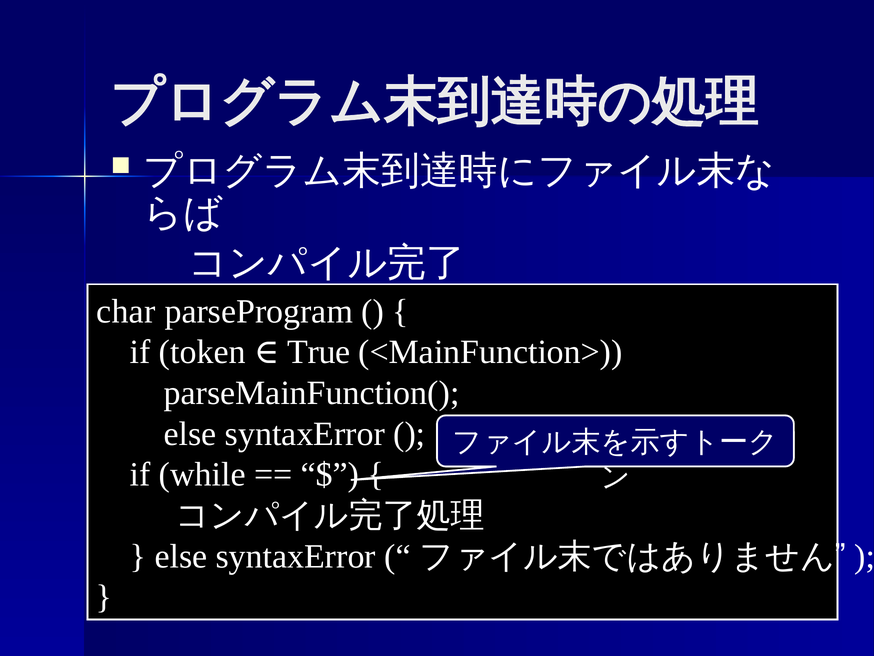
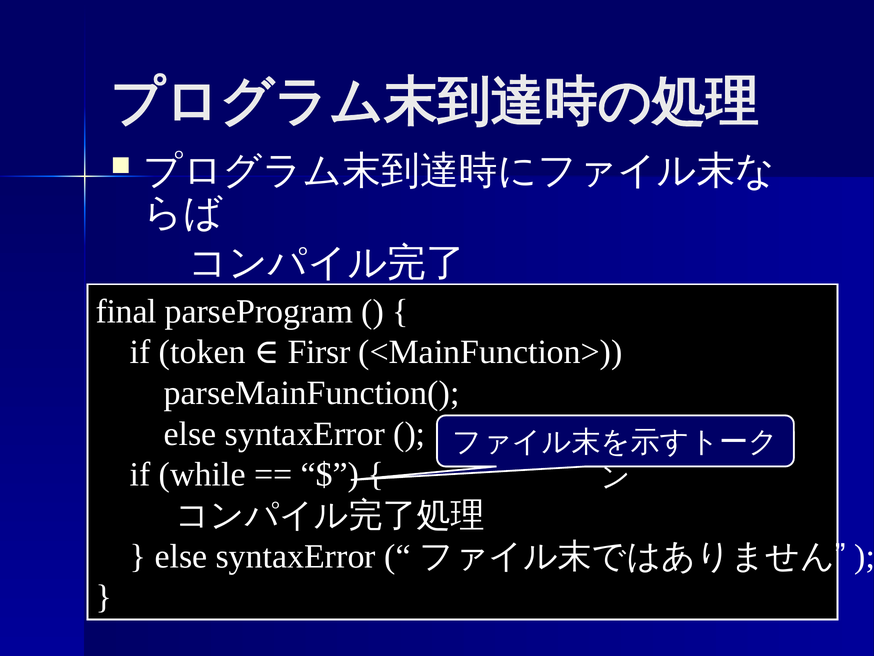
char: char -> final
True: True -> Firsr
